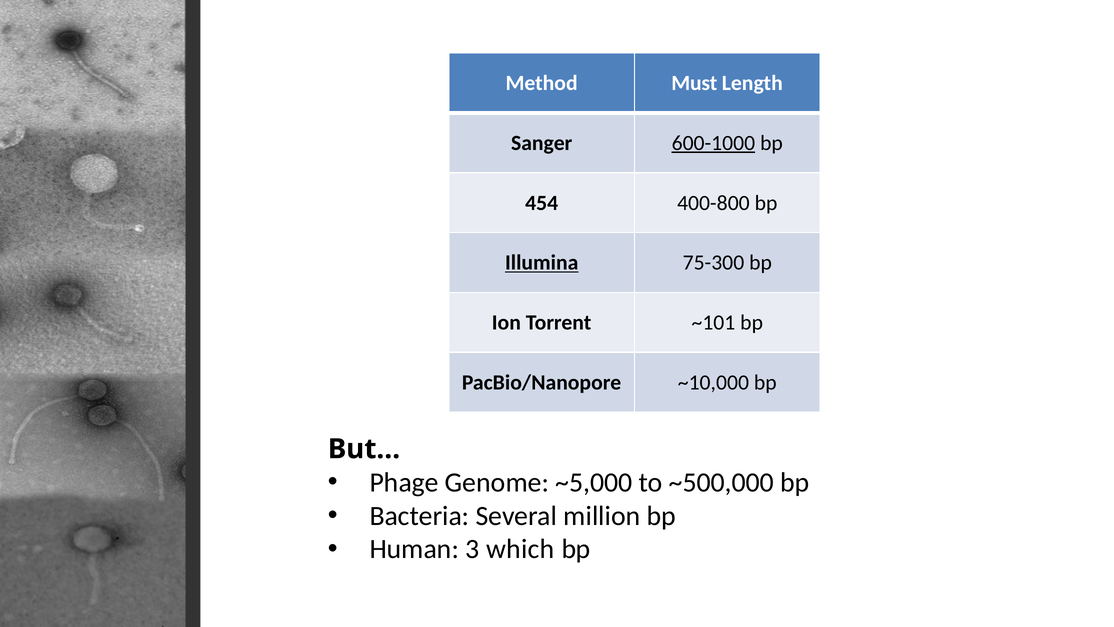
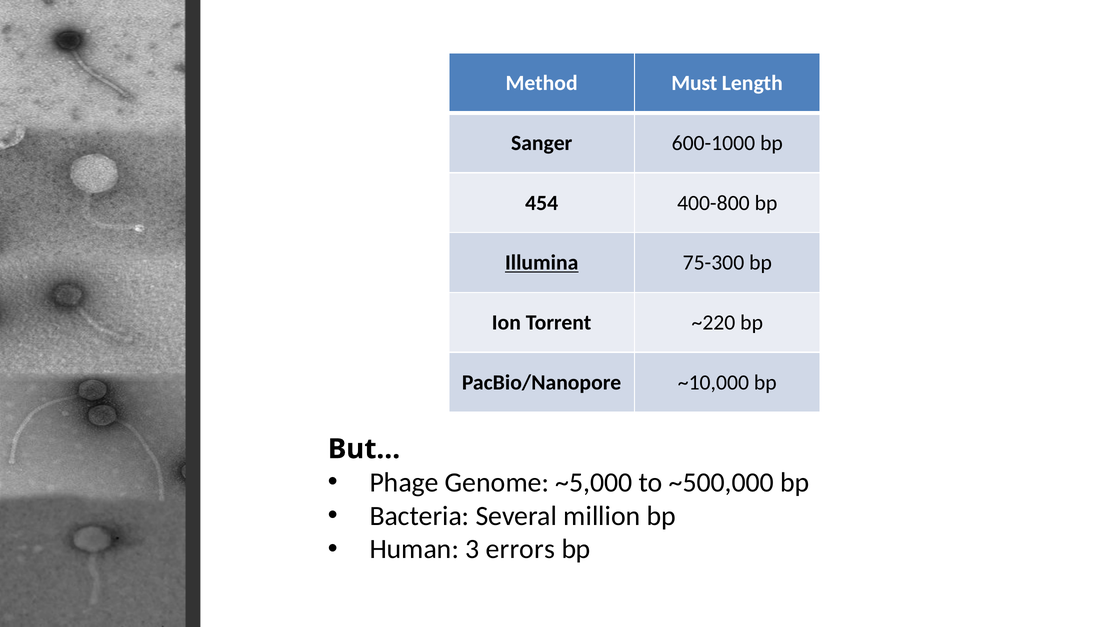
600-1000 underline: present -> none
~101: ~101 -> ~220
which: which -> errors
